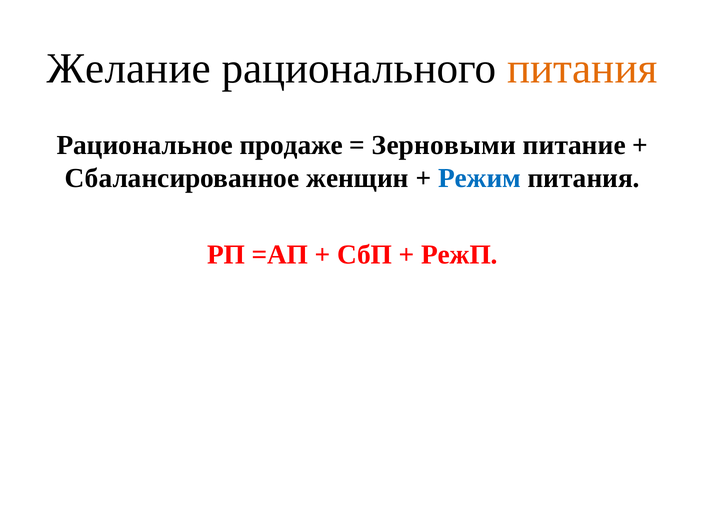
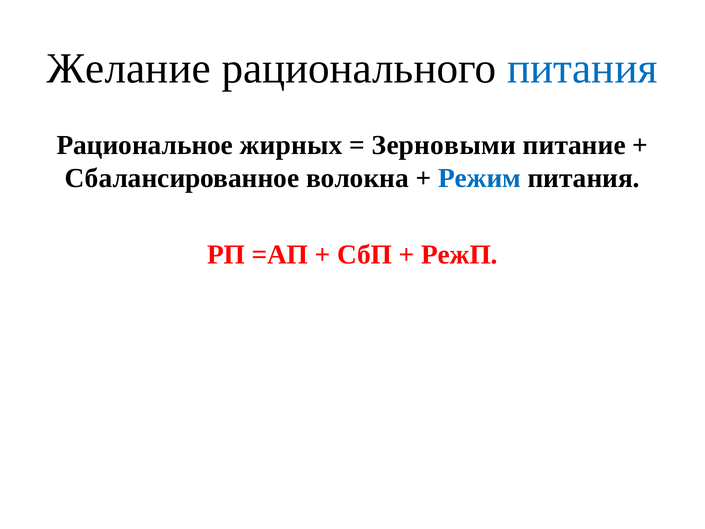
питания at (582, 68) colour: orange -> blue
продаже: продаже -> жирных
женщин: женщин -> волокна
